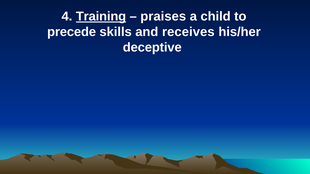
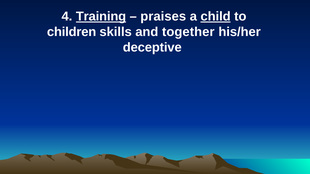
child underline: none -> present
precede: precede -> children
receives: receives -> together
